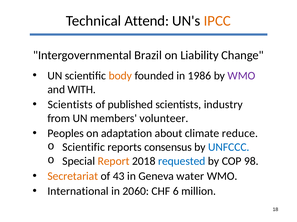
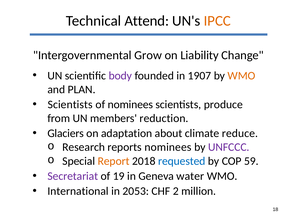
Brazil: Brazil -> Grow
body colour: orange -> purple
1986: 1986 -> 1907
WMO at (241, 76) colour: purple -> orange
WITH: WITH -> PLAN
of published: published -> nominees
industry: industry -> produce
volunteer: volunteer -> reduction
Peoples: Peoples -> Glaciers
Scientific at (84, 148): Scientific -> Research
reports consensus: consensus -> nominees
UNFCCC colour: blue -> purple
98: 98 -> 59
Secretariat colour: orange -> purple
43: 43 -> 19
2060: 2060 -> 2053
6: 6 -> 2
